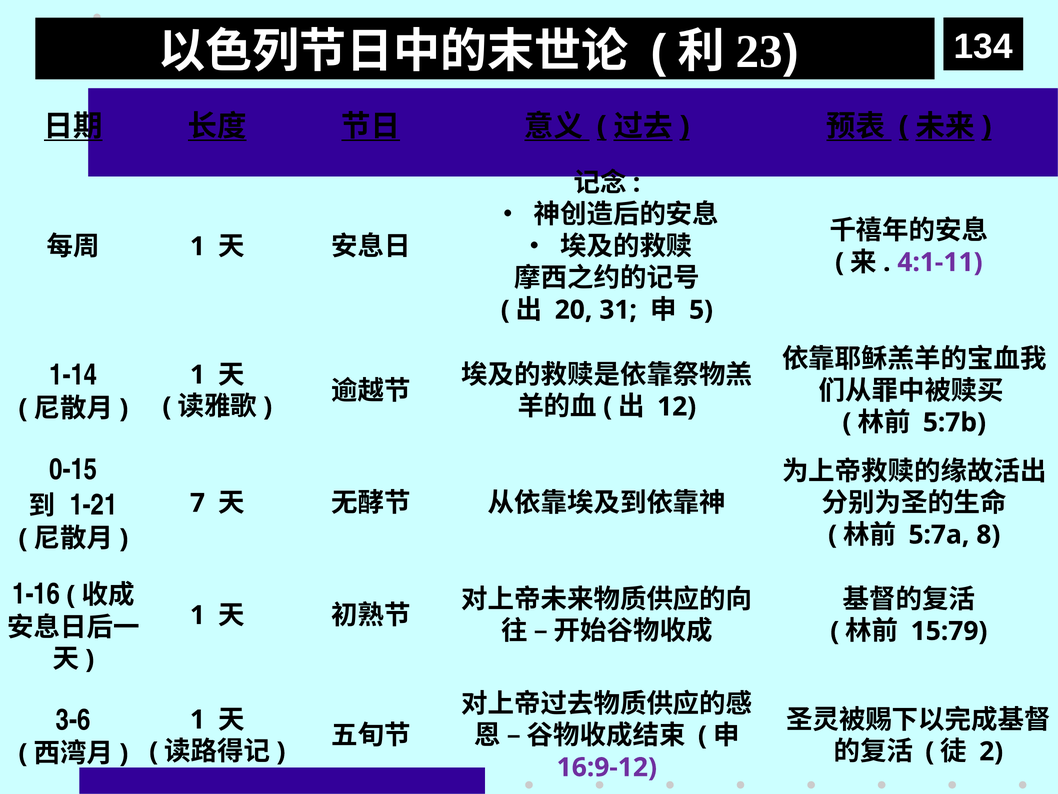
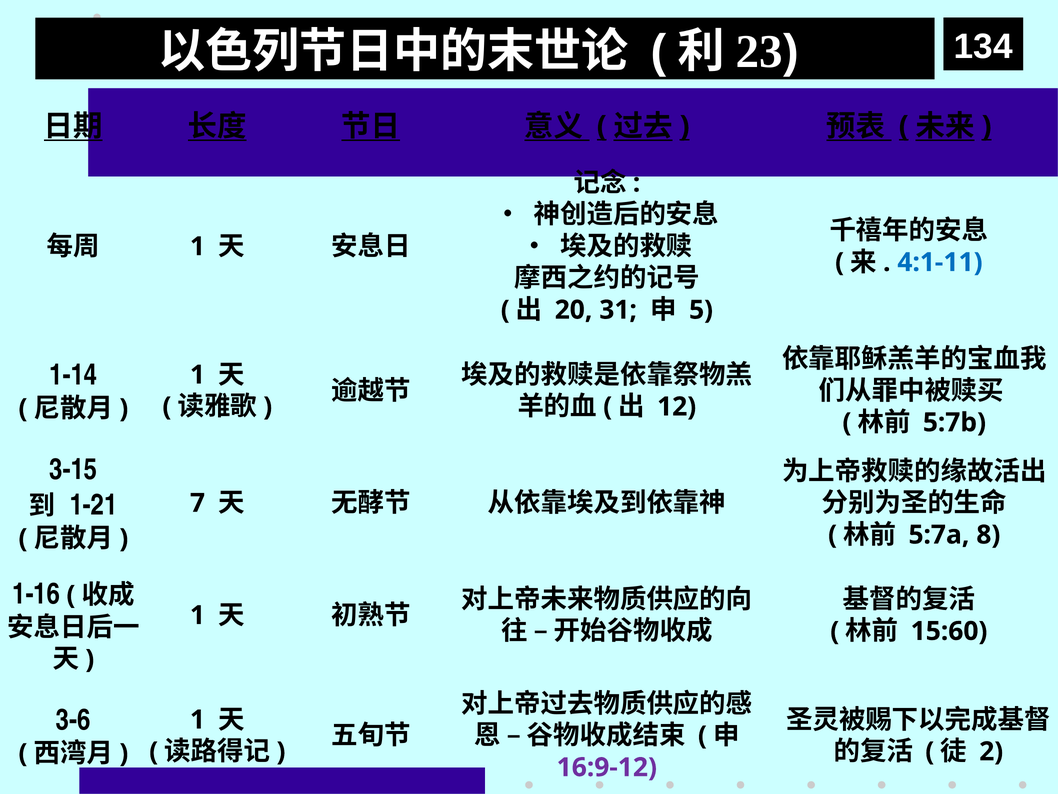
4:1-11 colour: purple -> blue
0-15: 0-15 -> 3-15
15:79: 15:79 -> 15:60
